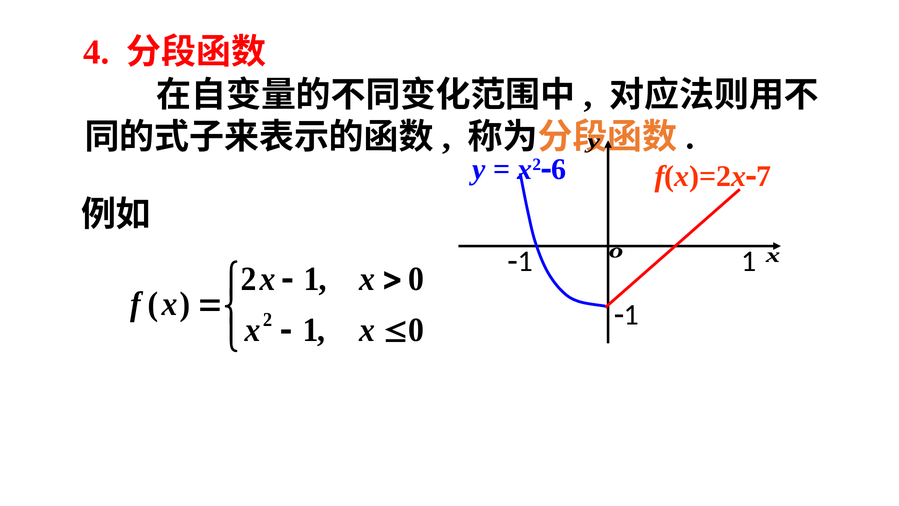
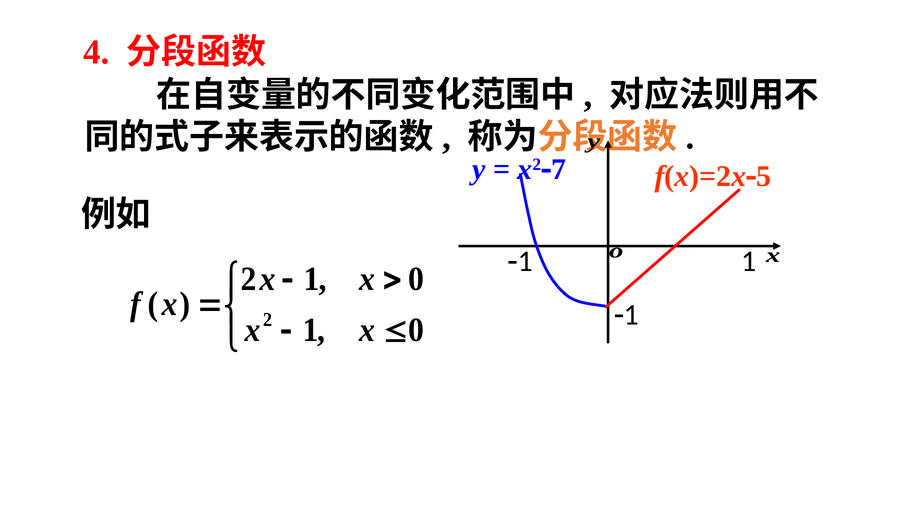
6: 6 -> 7
7: 7 -> 5
